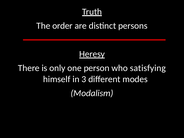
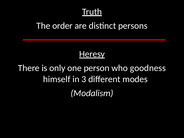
satisfying: satisfying -> goodness
